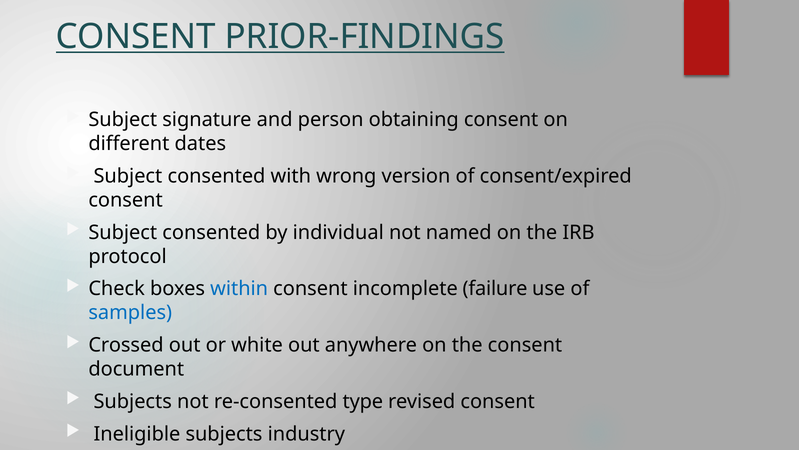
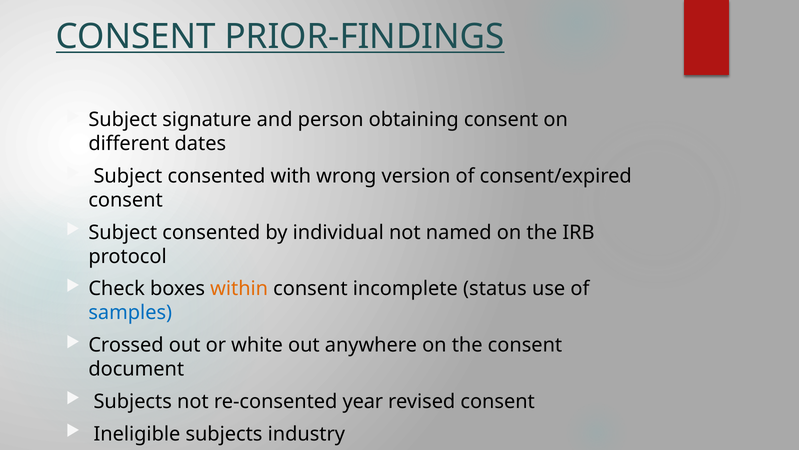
within colour: blue -> orange
failure: failure -> status
type: type -> year
